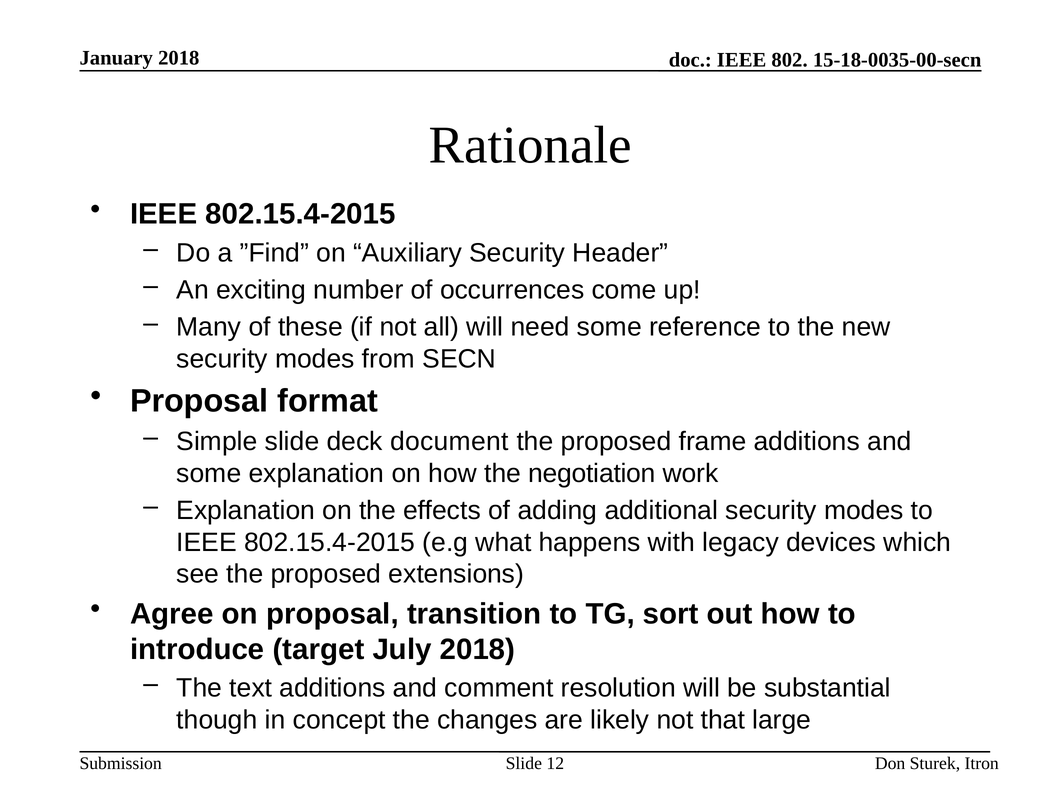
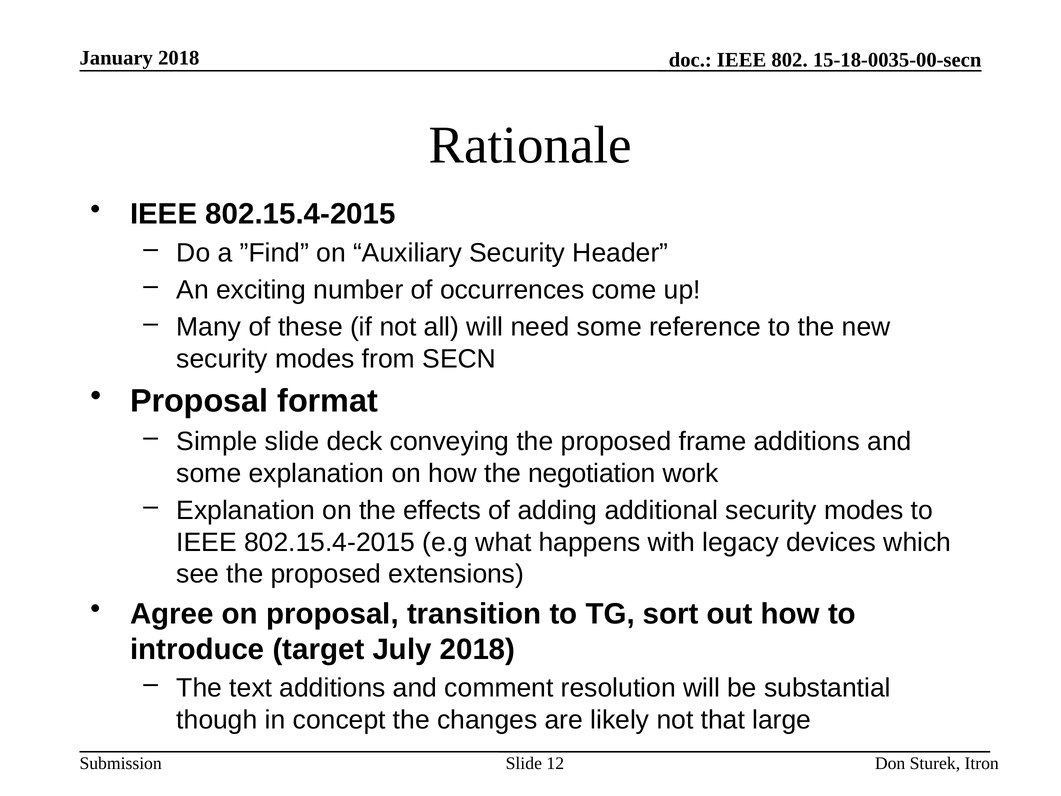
document: document -> conveying
